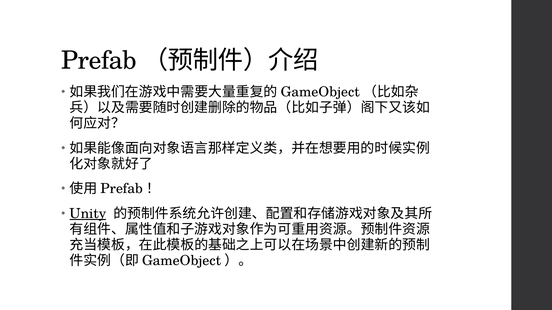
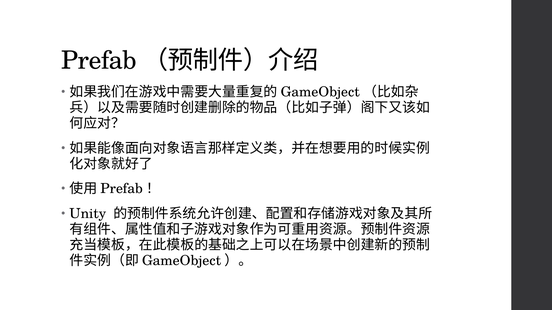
Unity underline: present -> none
